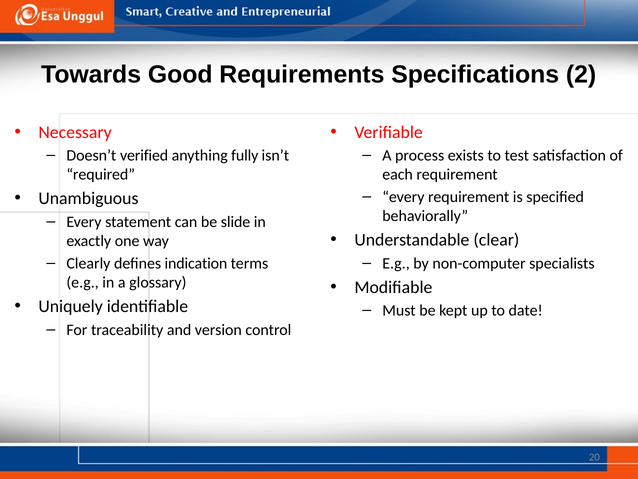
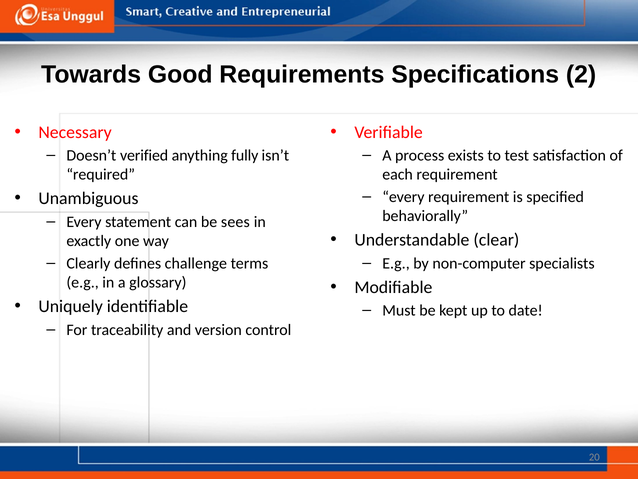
slide: slide -> sees
indication: indication -> challenge
